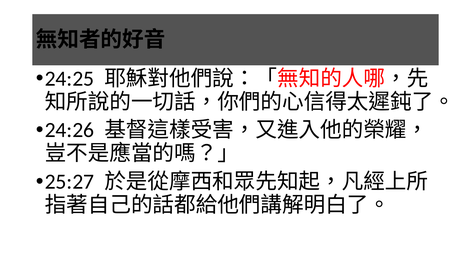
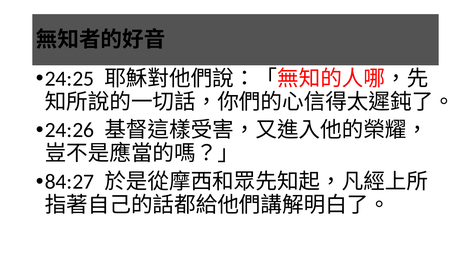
25:27: 25:27 -> 84:27
